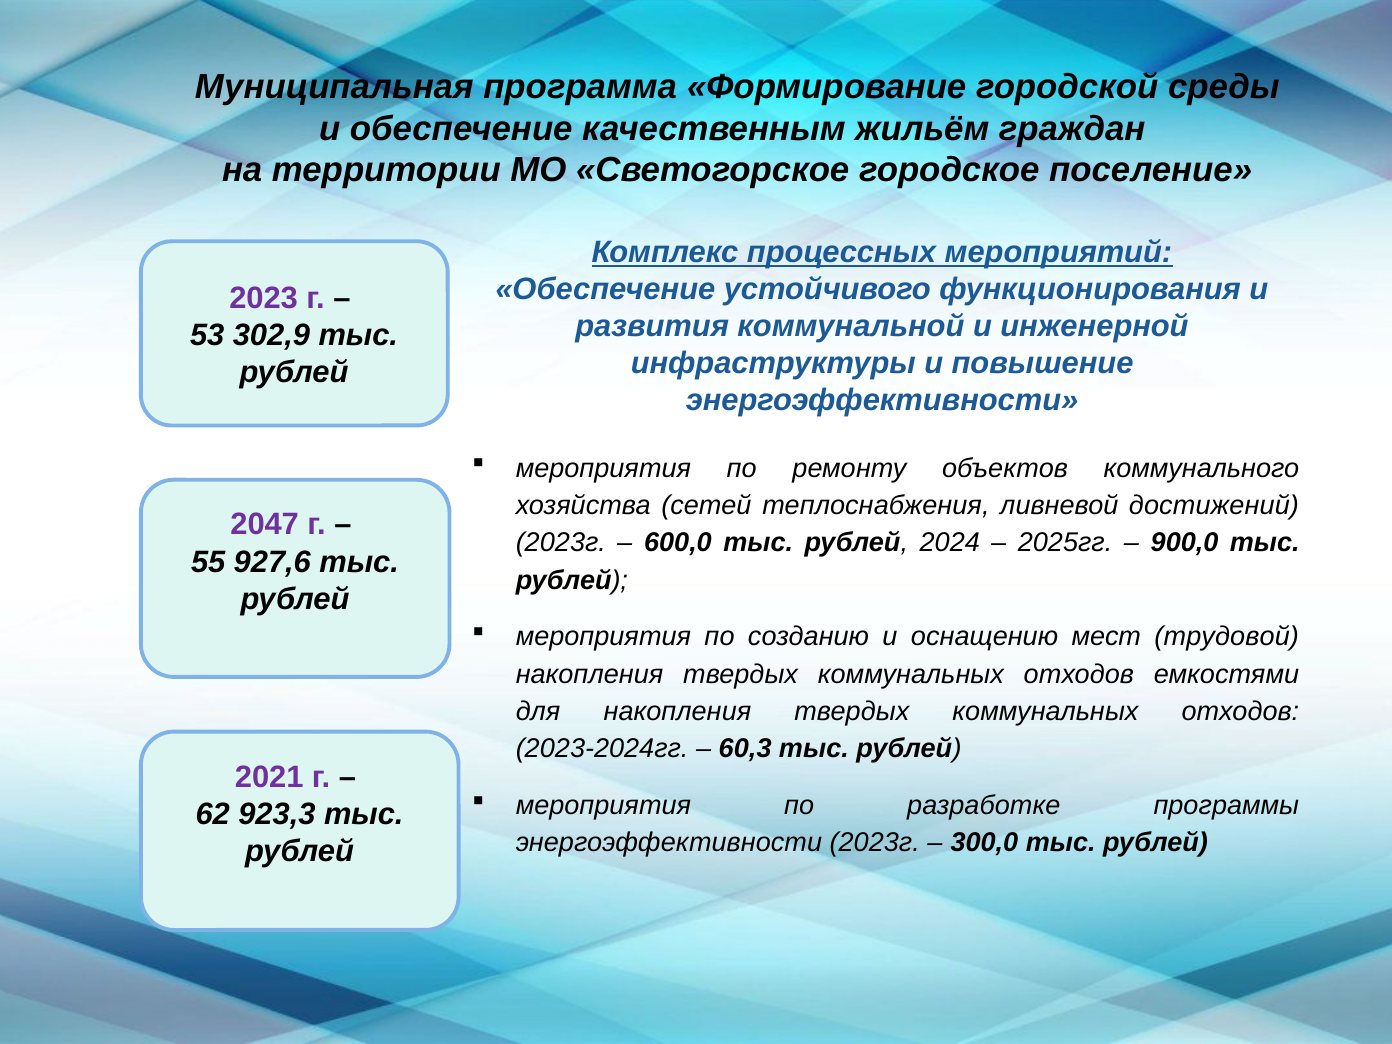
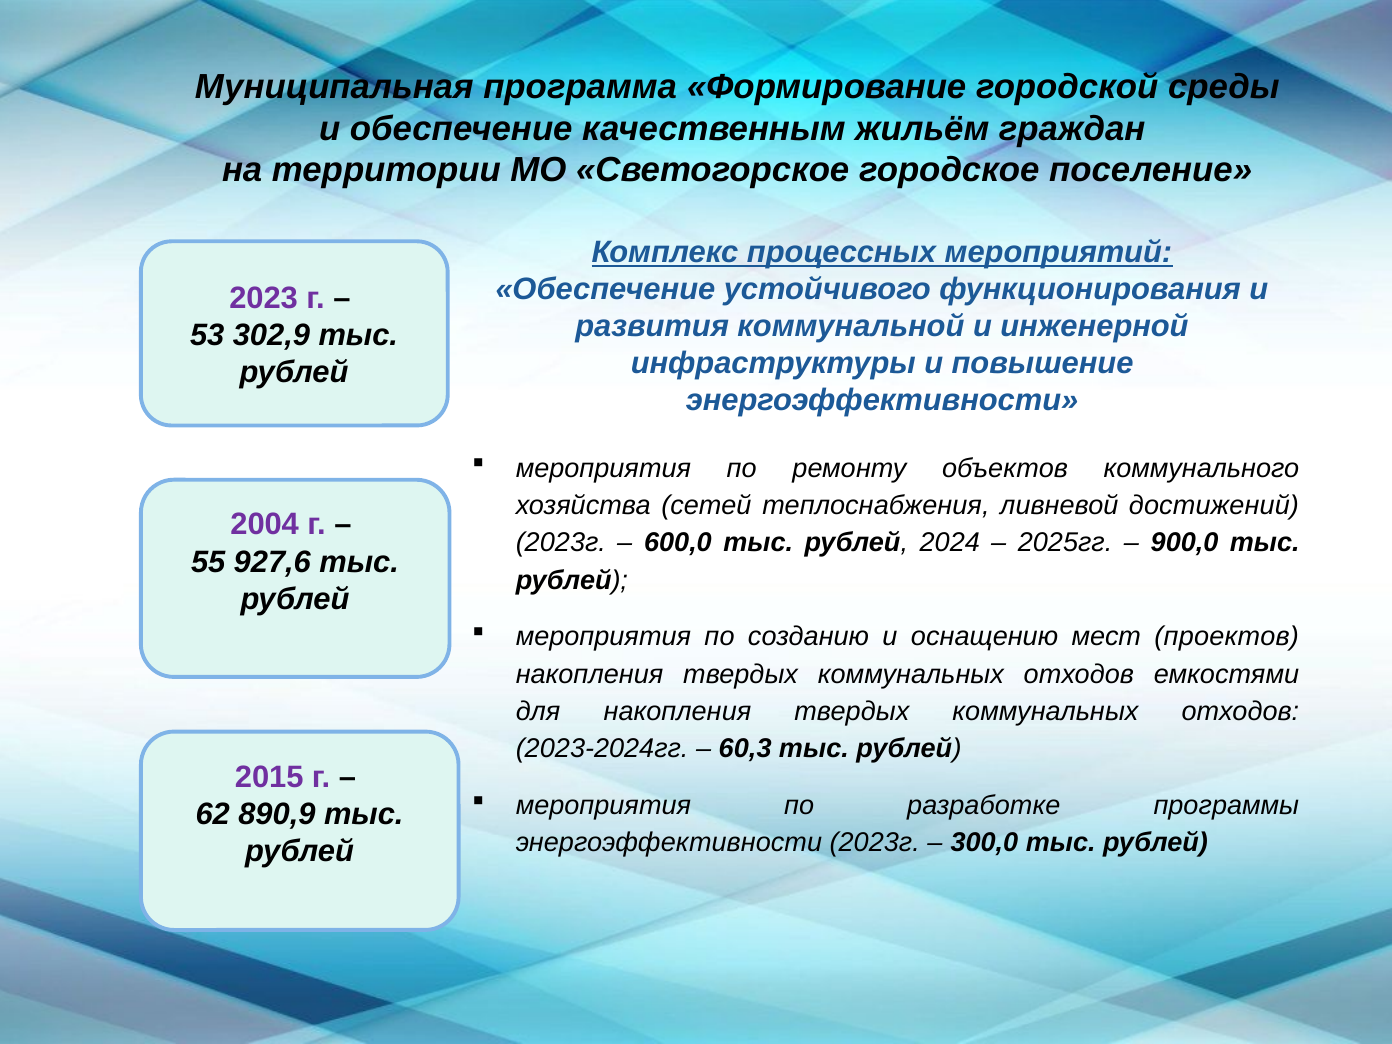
2047: 2047 -> 2004
трудовой: трудовой -> проектов
2021: 2021 -> 2015
923,3: 923,3 -> 890,9
